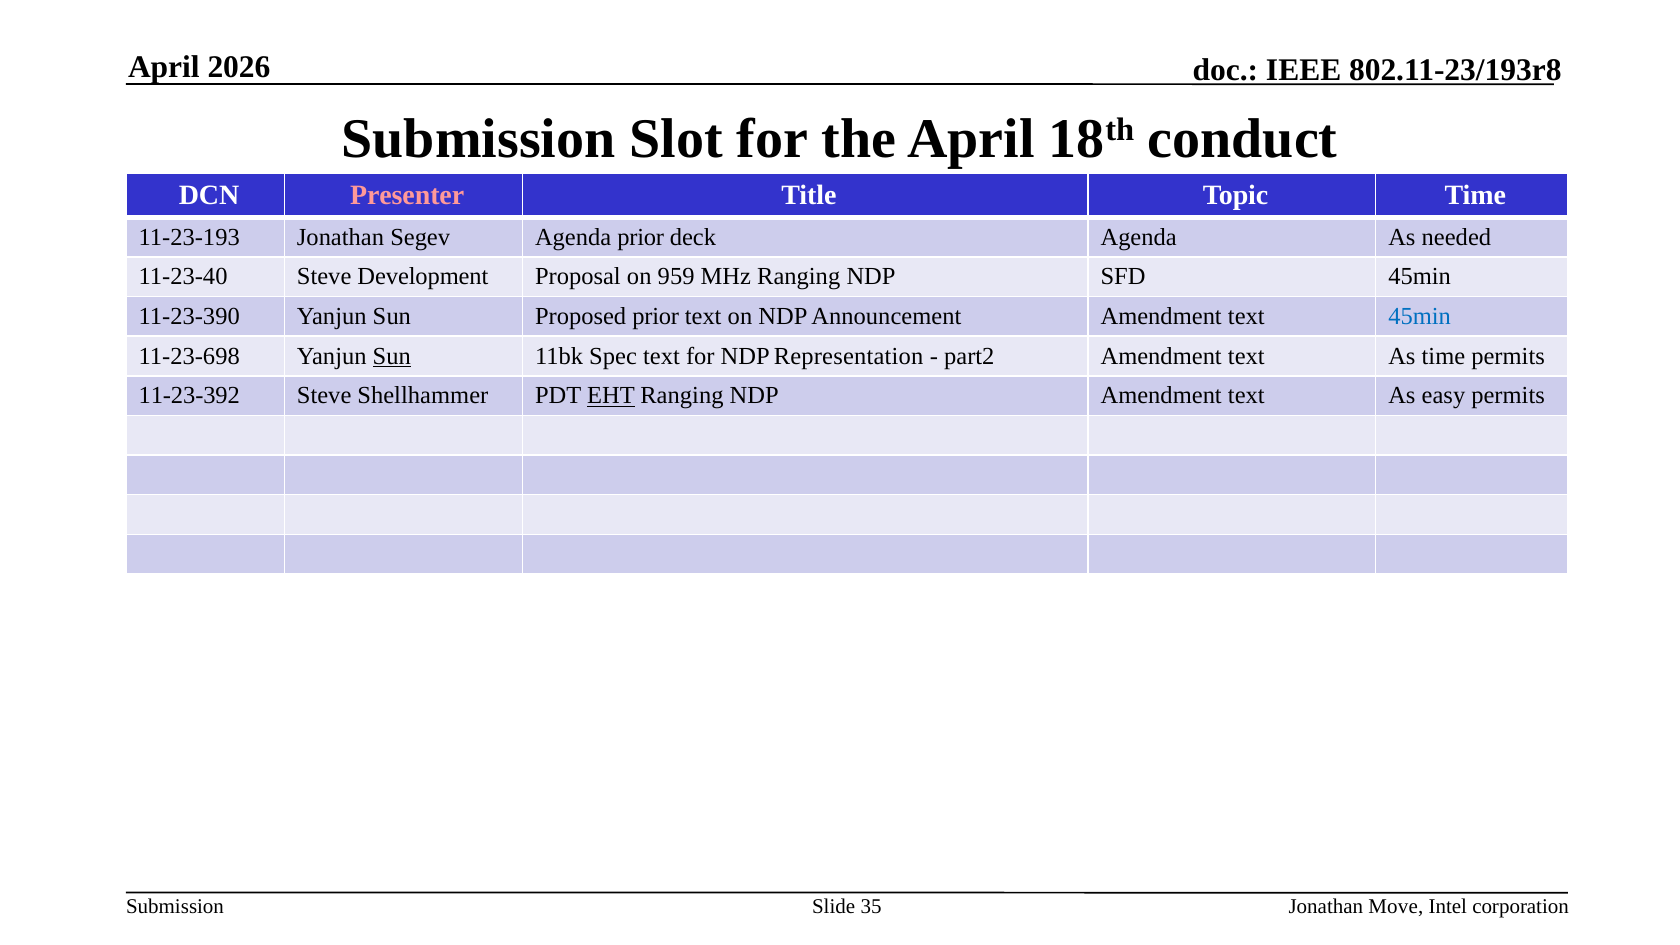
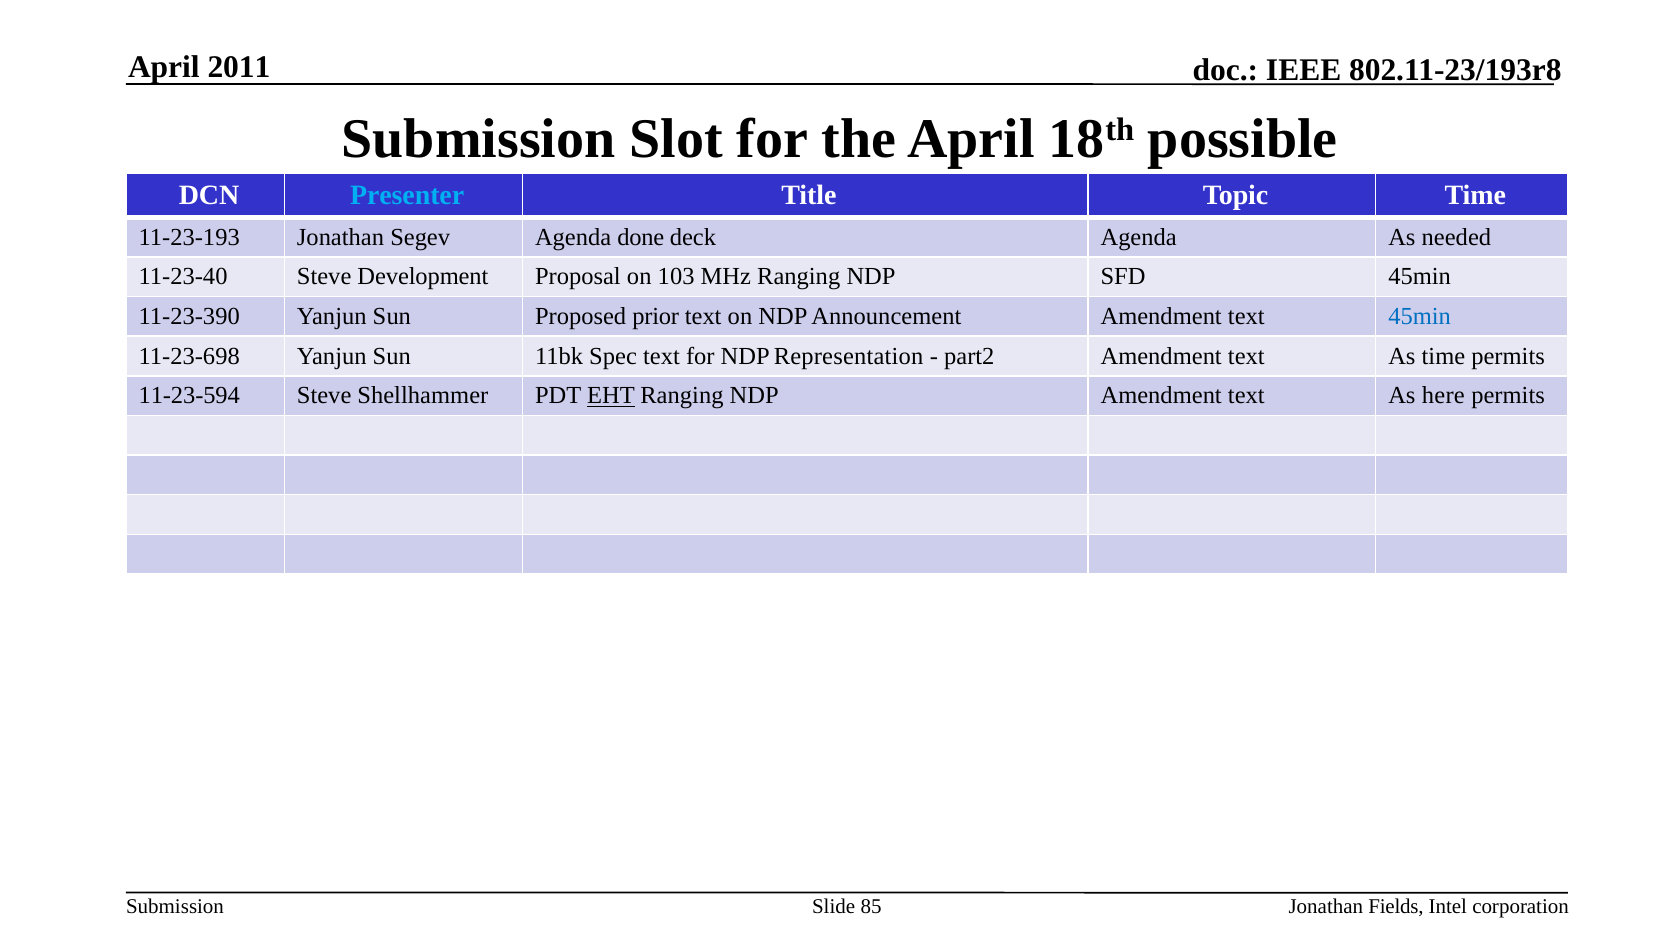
2026: 2026 -> 2011
conduct: conduct -> possible
Presenter colour: pink -> light blue
Agenda prior: prior -> done
959: 959 -> 103
Sun at (392, 356) underline: present -> none
11-23-392: 11-23-392 -> 11-23-594
easy: easy -> here
35: 35 -> 85
Move: Move -> Fields
